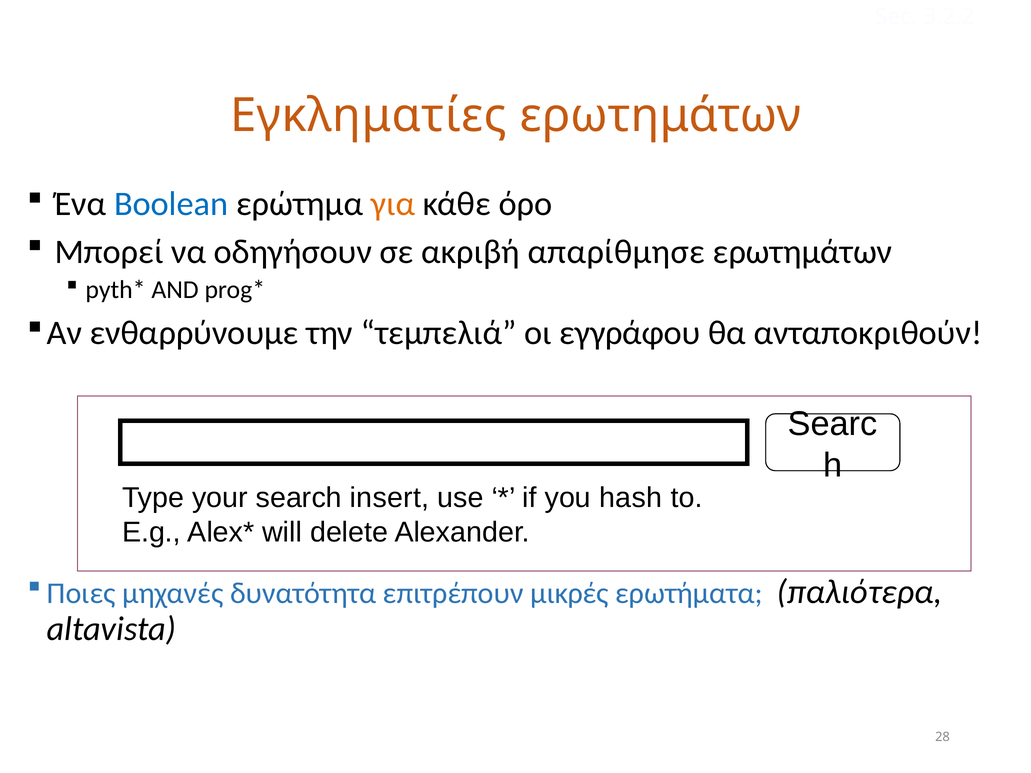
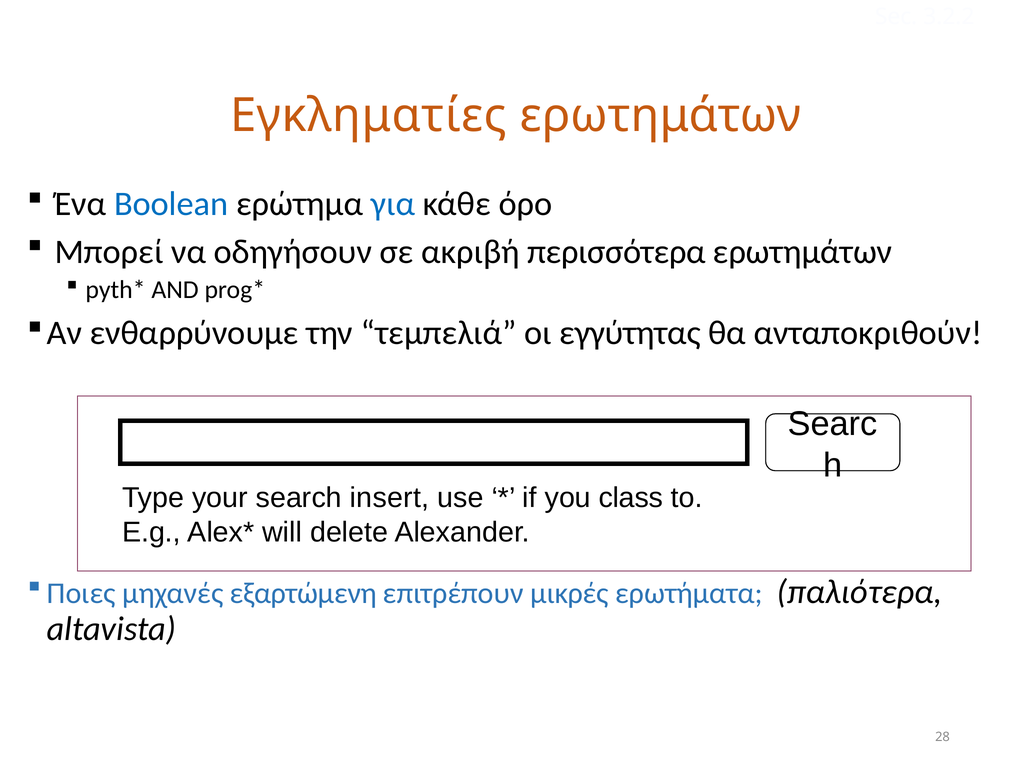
για colour: orange -> blue
απαρίθμησε: απαρίθμησε -> περισσότερα
εγγράφου: εγγράφου -> εγγύτητας
hash: hash -> class
δυνατότητα: δυνατότητα -> εξαρτώμενη
